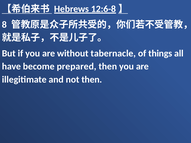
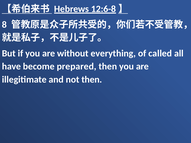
tabernacle: tabernacle -> everything
things: things -> called
